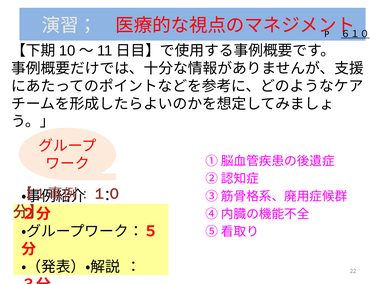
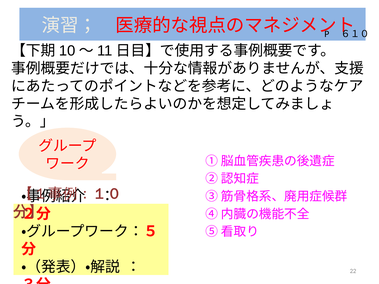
６１０ underline: present -> none
